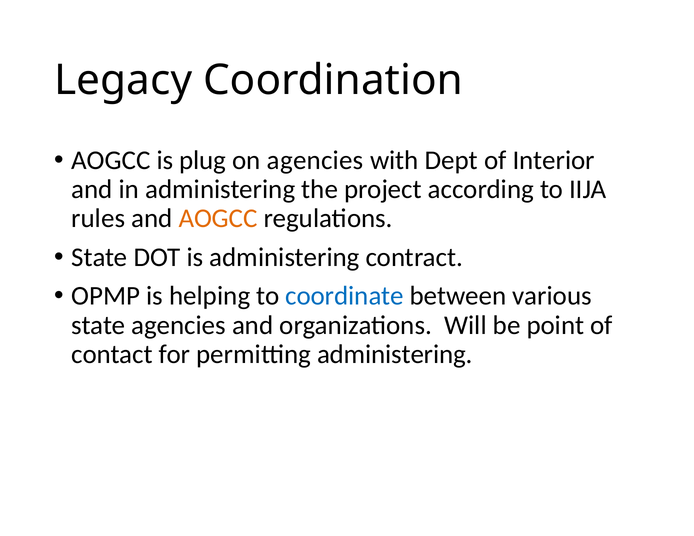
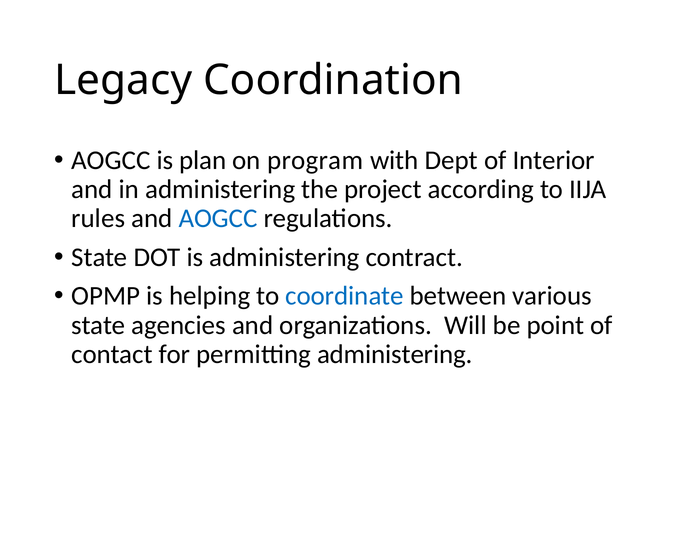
plug: plug -> plan
on agencies: agencies -> program
AOGCC at (218, 219) colour: orange -> blue
